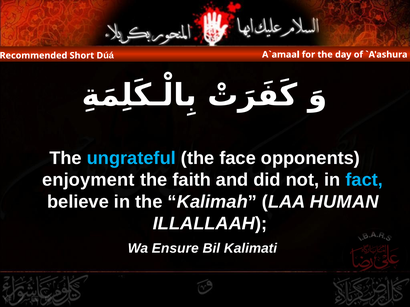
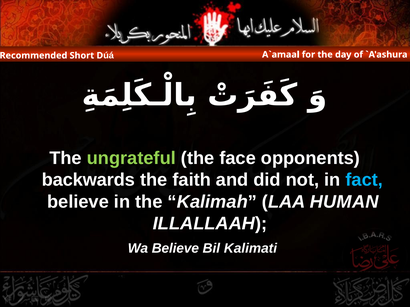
ungrateful colour: light blue -> light green
enjoyment: enjoyment -> backwards
Wa Ensure: Ensure -> Believe
